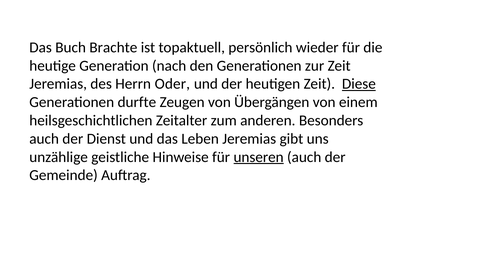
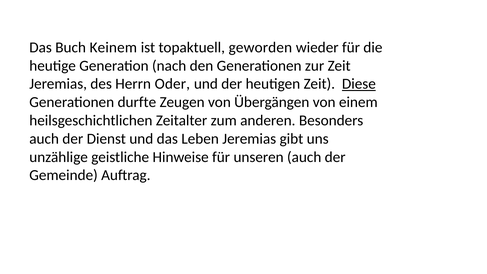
Brachte: Brachte -> Keinem
persönlich: persönlich -> geworden
unseren underline: present -> none
